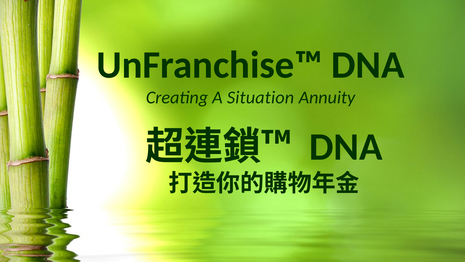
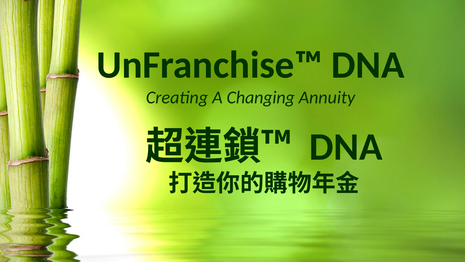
Situation: Situation -> Changing
